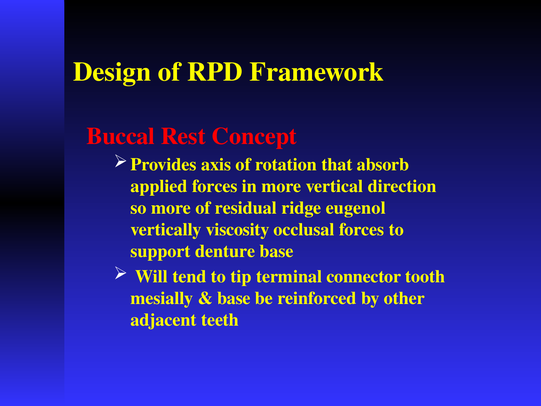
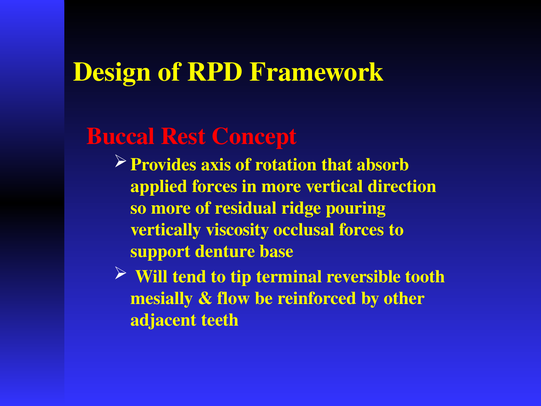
eugenol: eugenol -> pouring
connector: connector -> reversible
base at (234, 298): base -> flow
